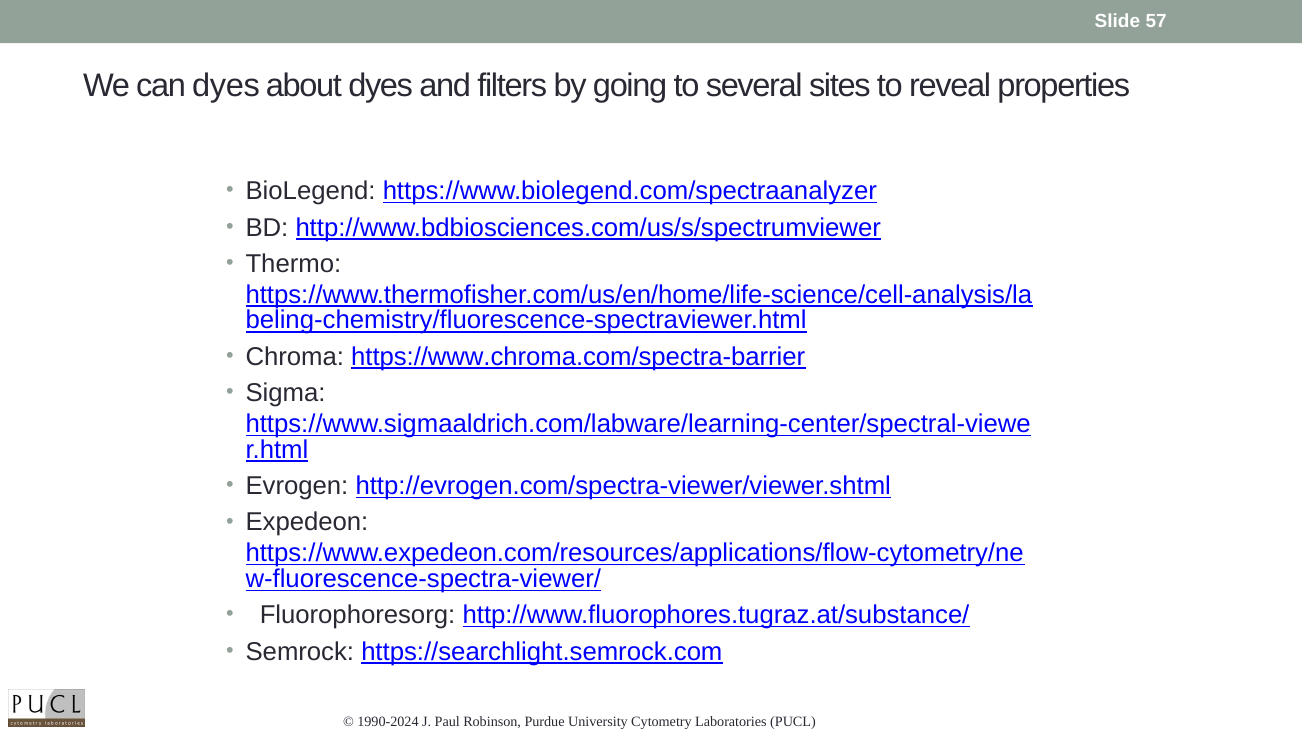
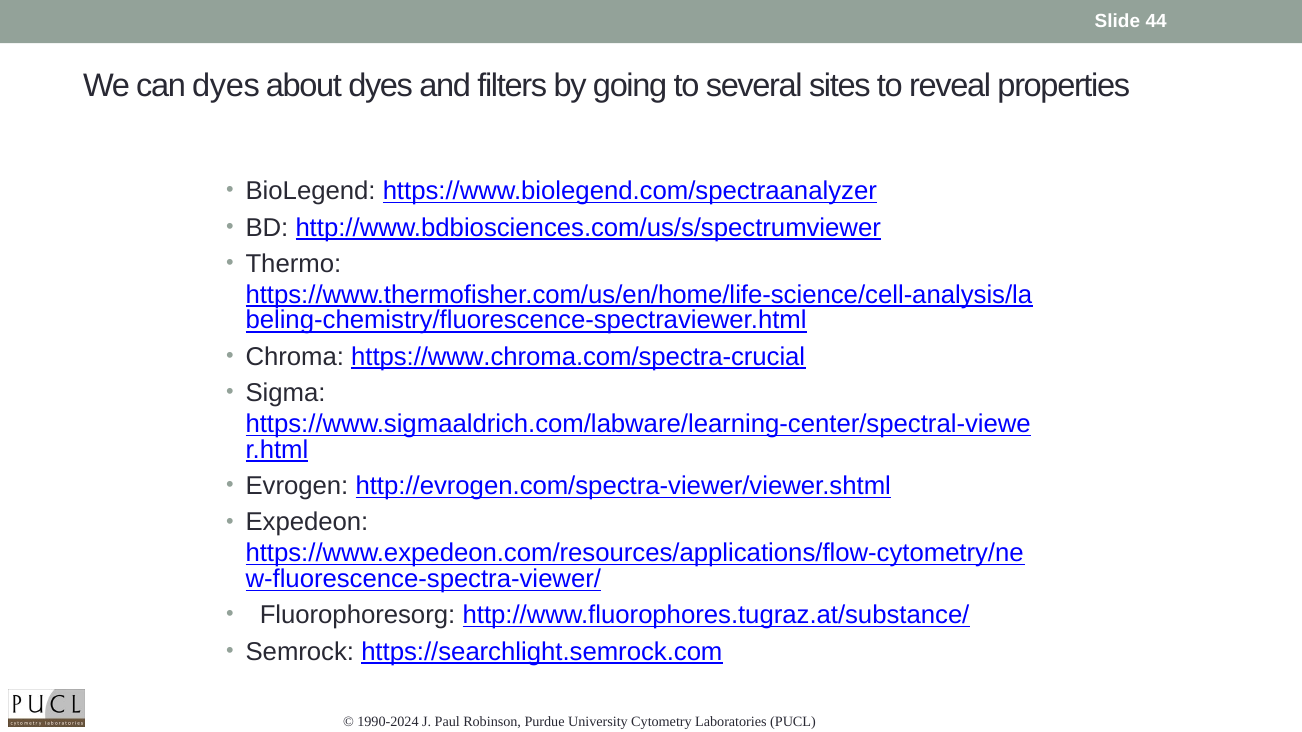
57: 57 -> 44
https://www.chroma.com/spectra-barrier: https://www.chroma.com/spectra-barrier -> https://www.chroma.com/spectra-crucial
